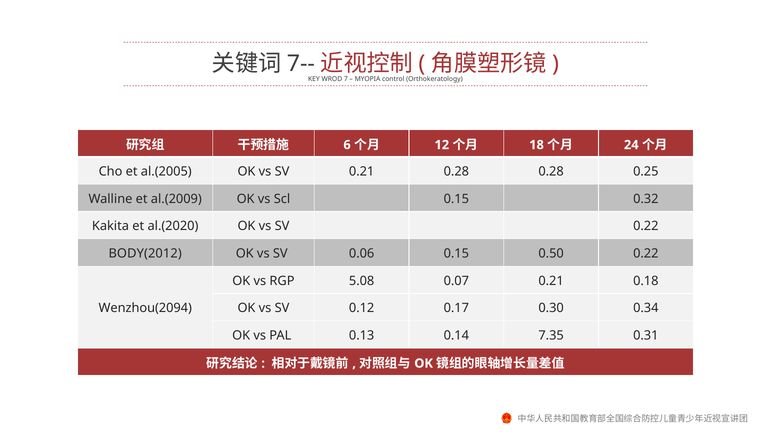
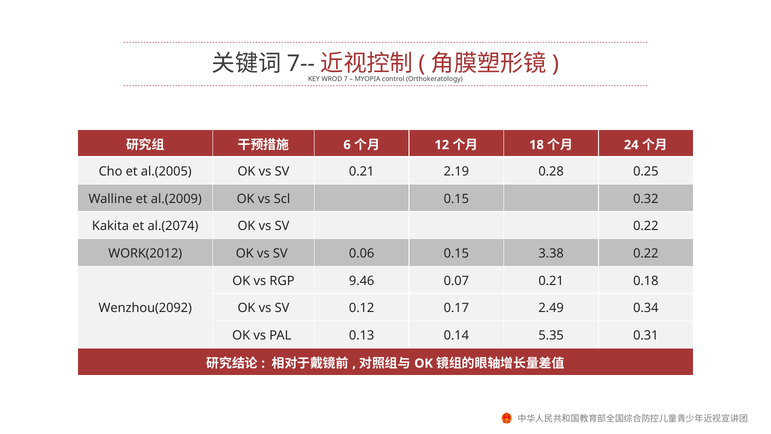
0.21 0.28: 0.28 -> 2.19
al.(2020: al.(2020 -> al.(2074
BODY(2012: BODY(2012 -> WORK(2012
0.50: 0.50 -> 3.38
5.08: 5.08 -> 9.46
Wenzhou(2094: Wenzhou(2094 -> Wenzhou(2092
0.30: 0.30 -> 2.49
7.35: 7.35 -> 5.35
